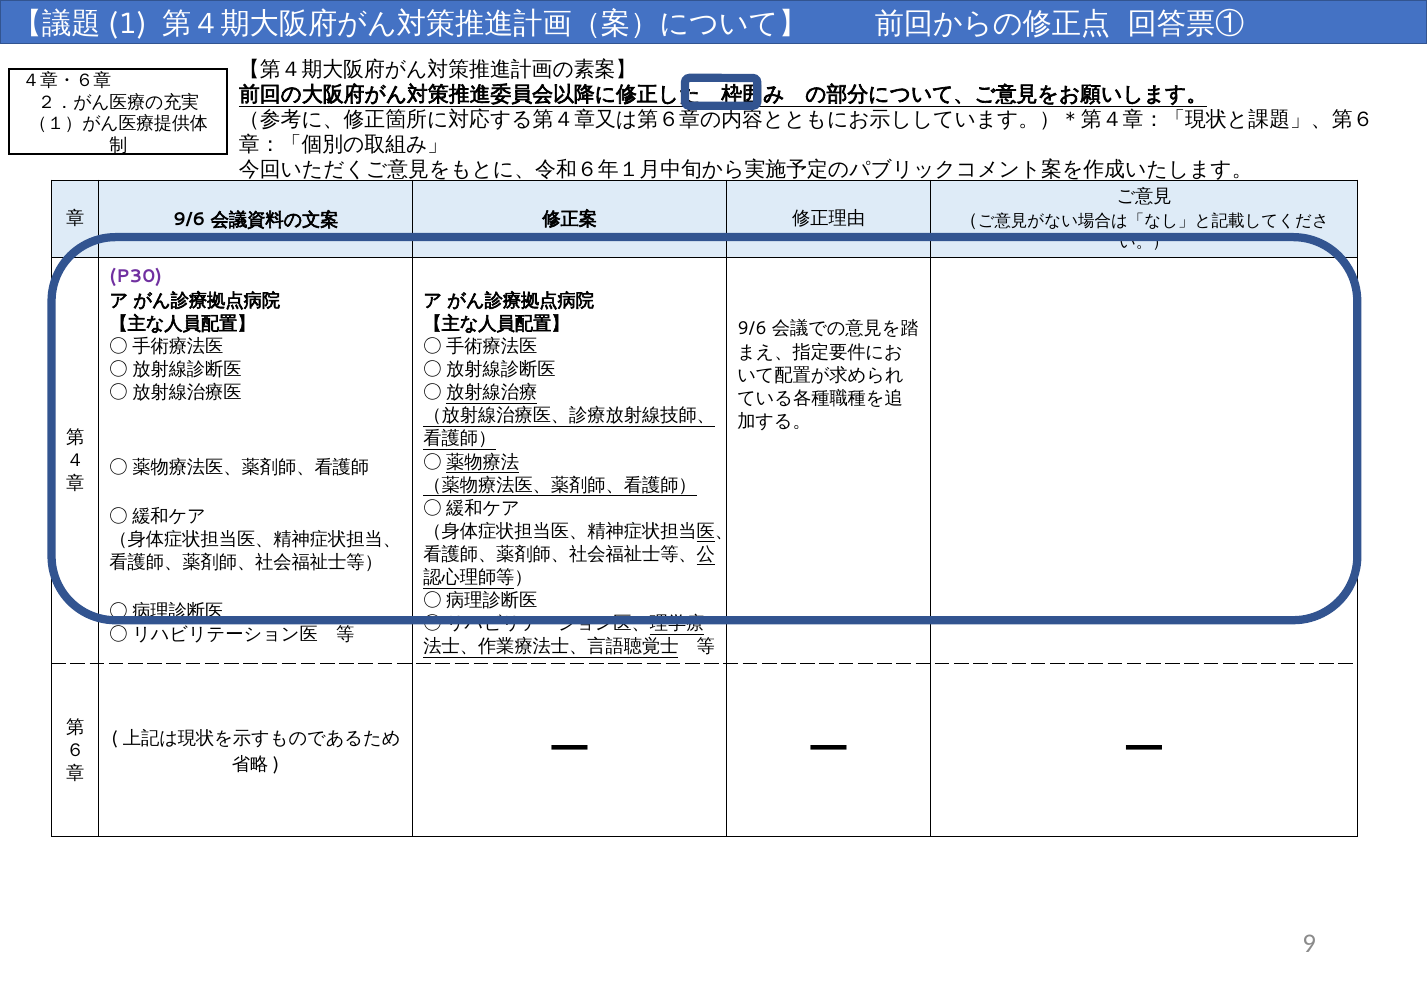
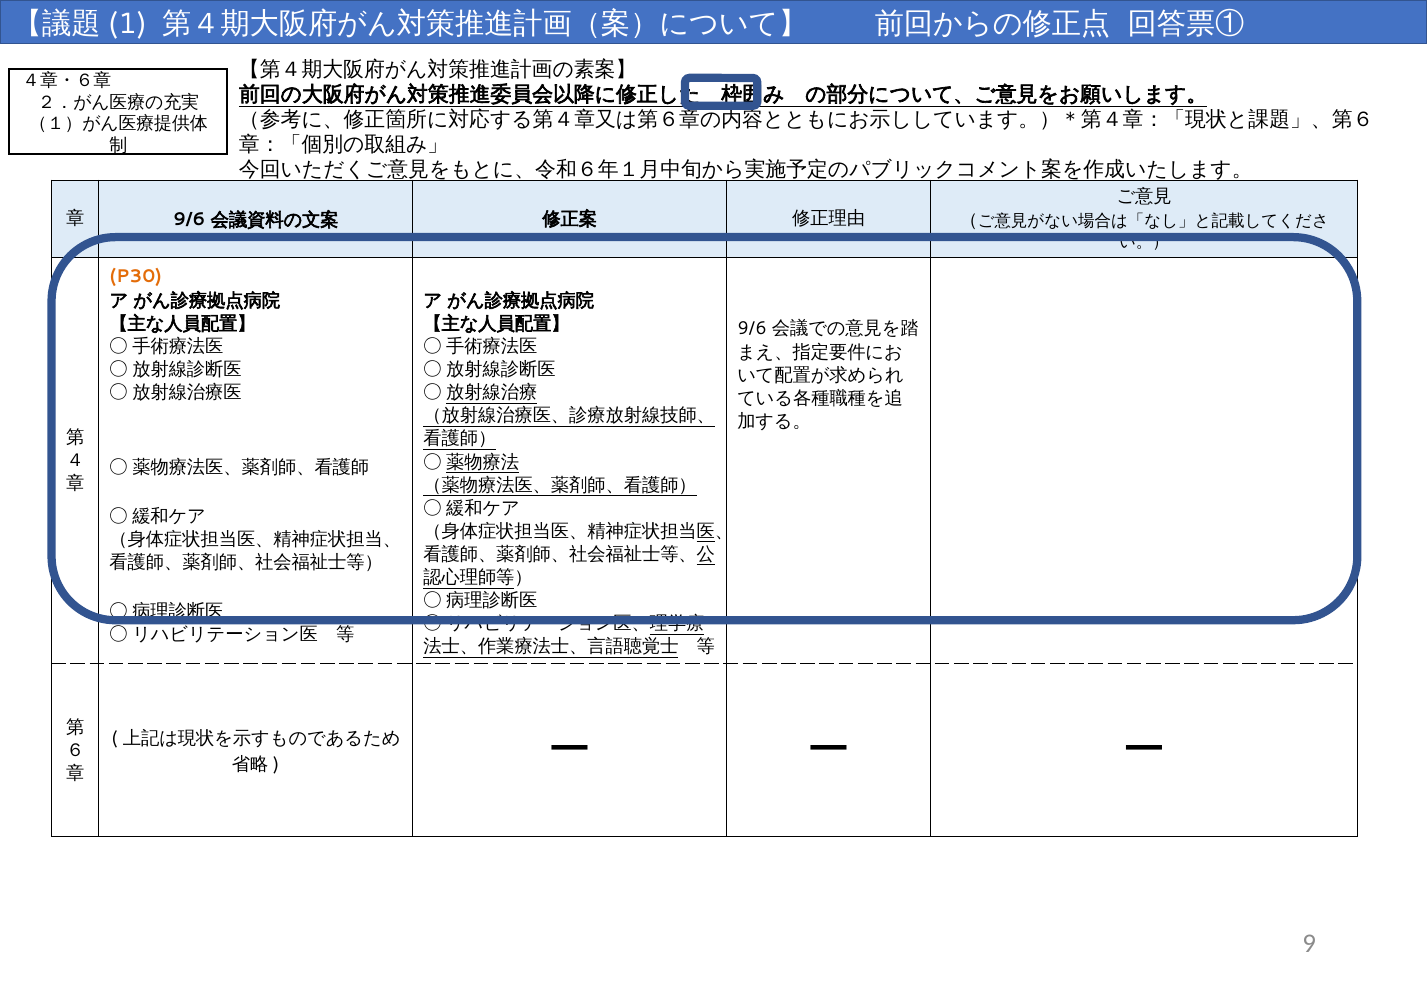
P30 colour: purple -> orange
